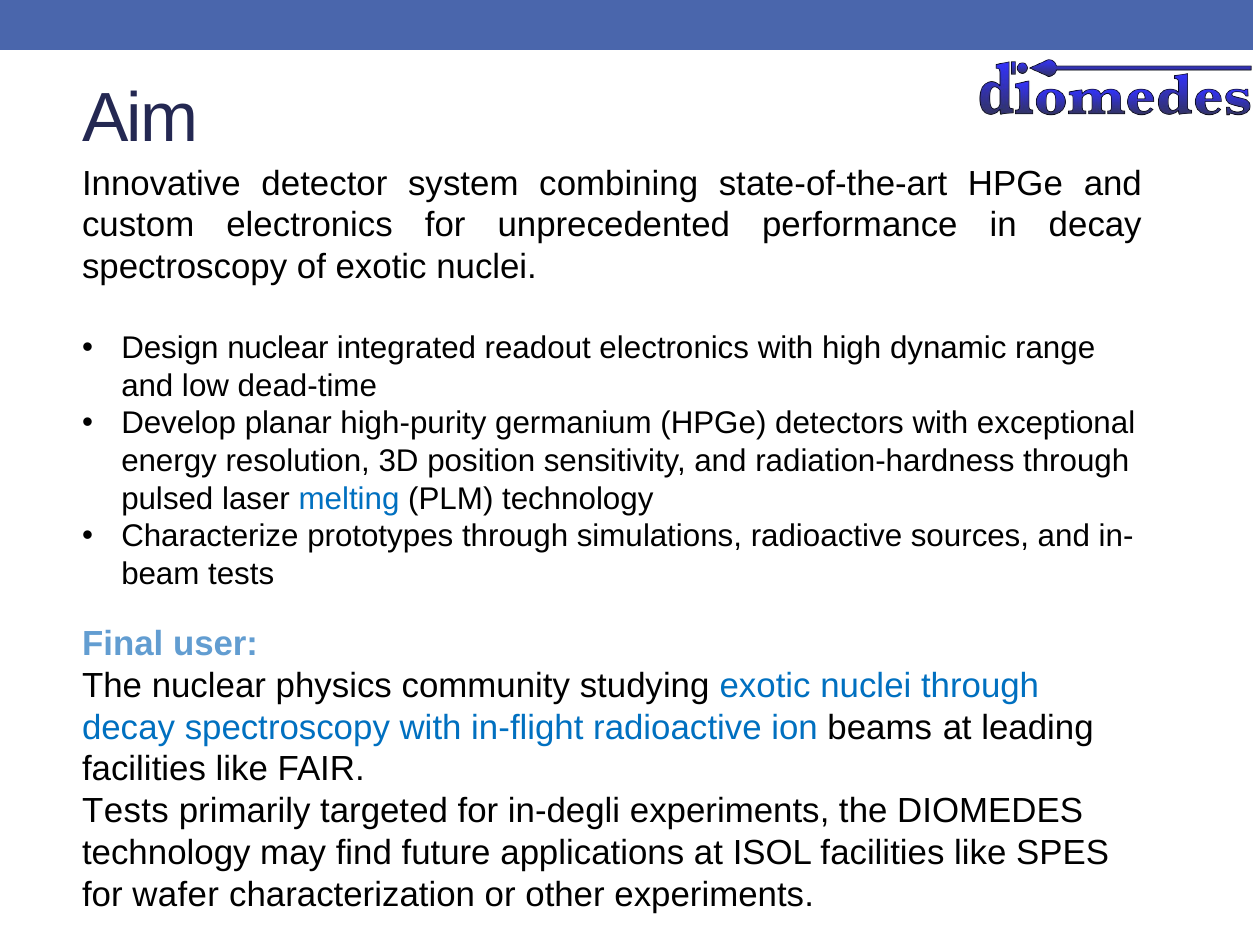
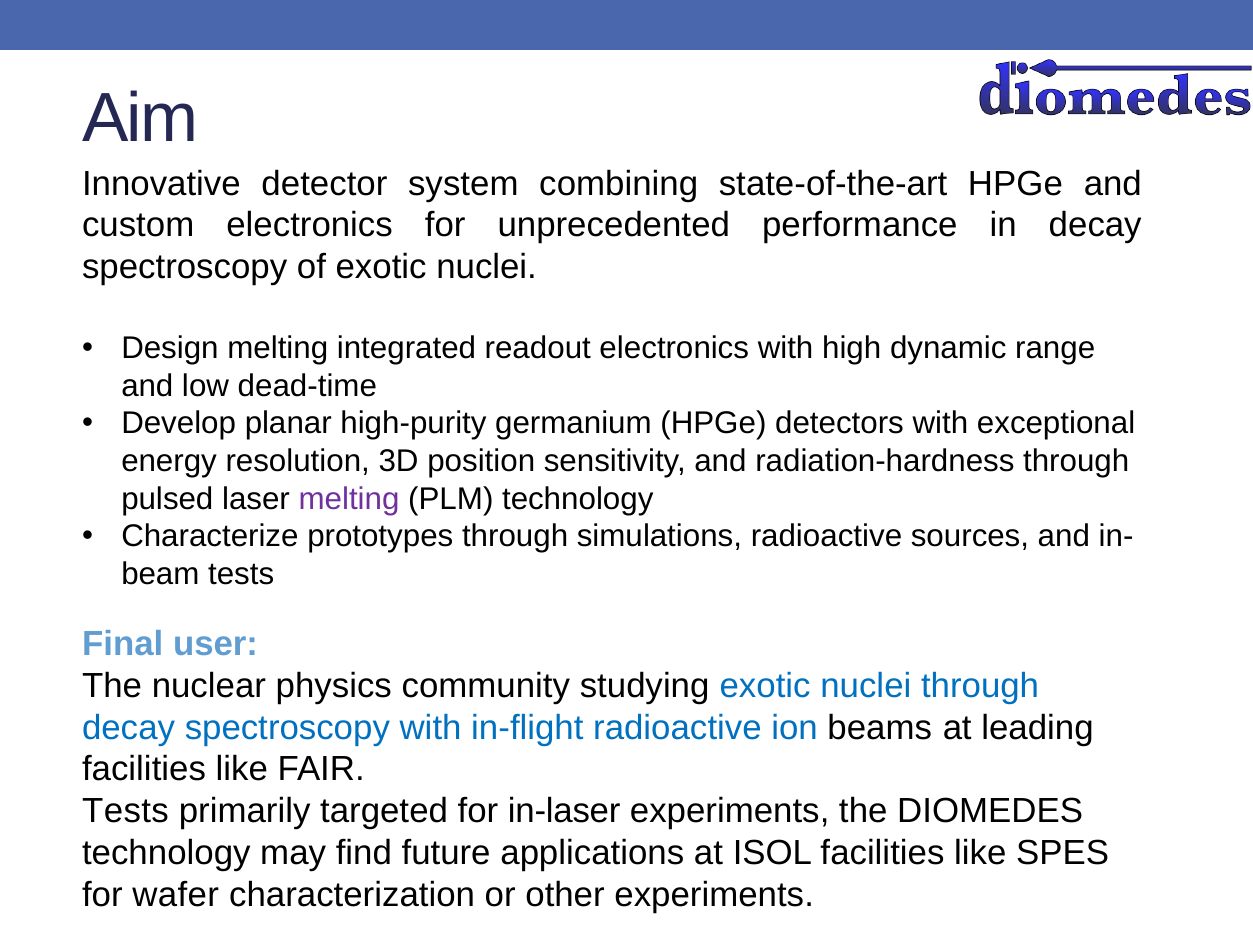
Design nuclear: nuclear -> melting
melting at (349, 499) colour: blue -> purple
in-degli: in-degli -> in-laser
